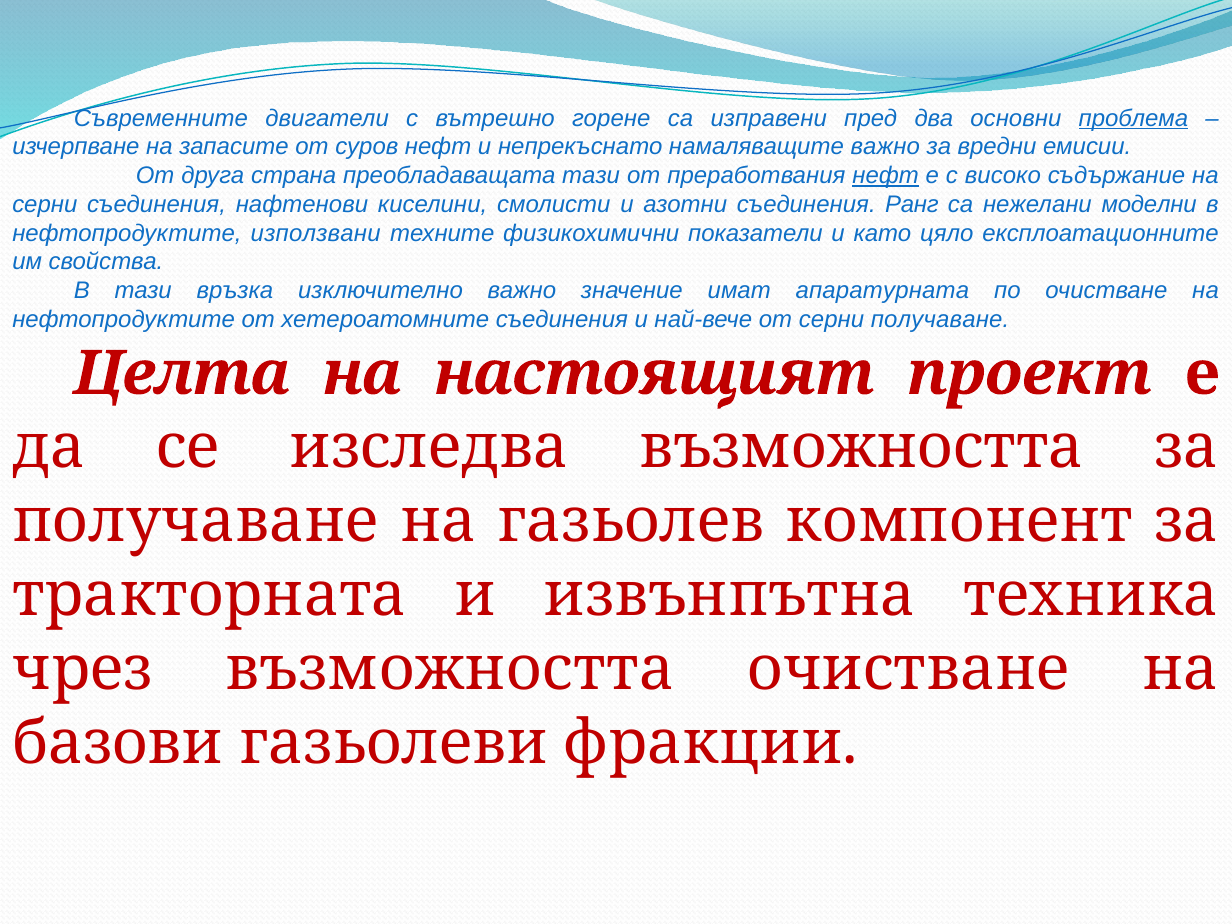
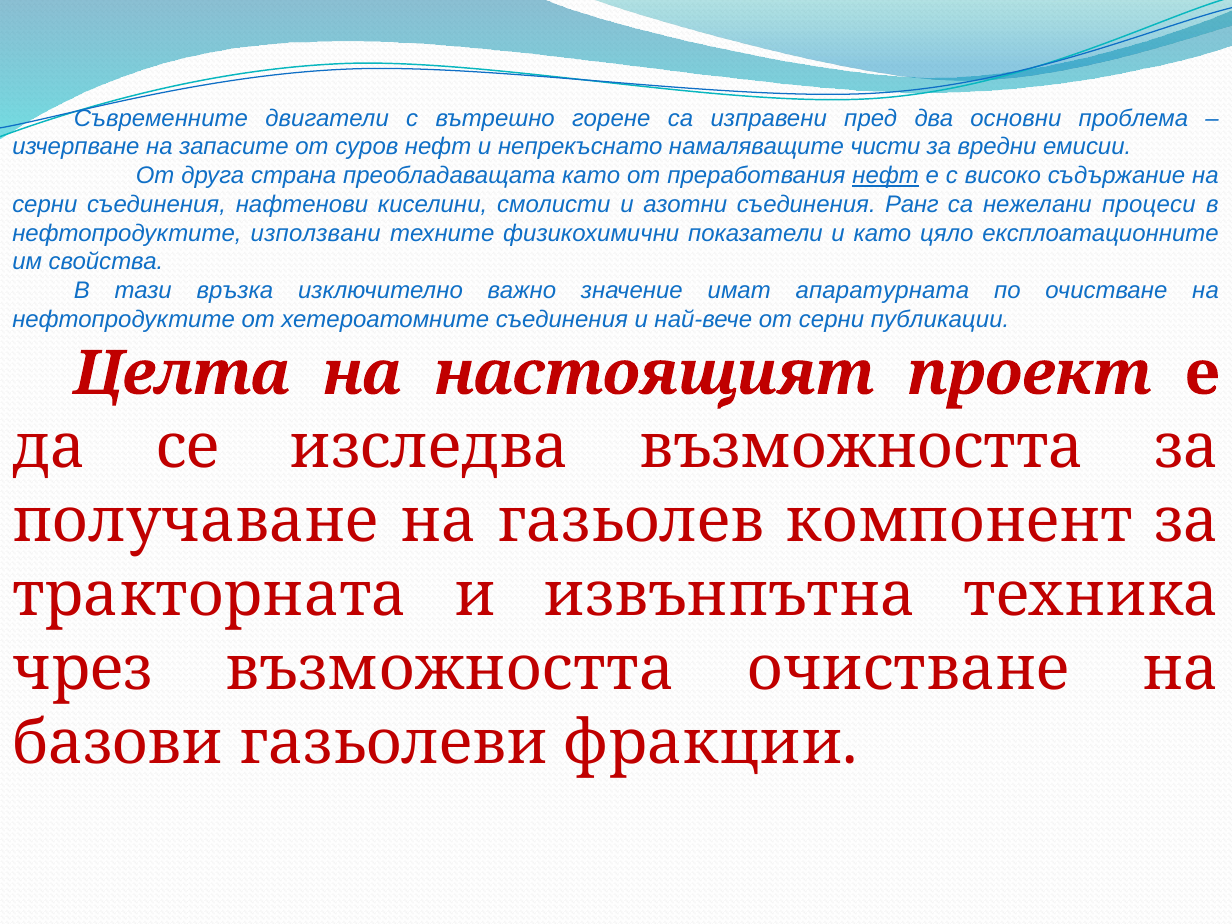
проблема underline: present -> none
намаляващите важно: важно -> чисти
преобладаващата тази: тази -> като
моделни: моделни -> процеси
серни получаване: получаване -> публикации
